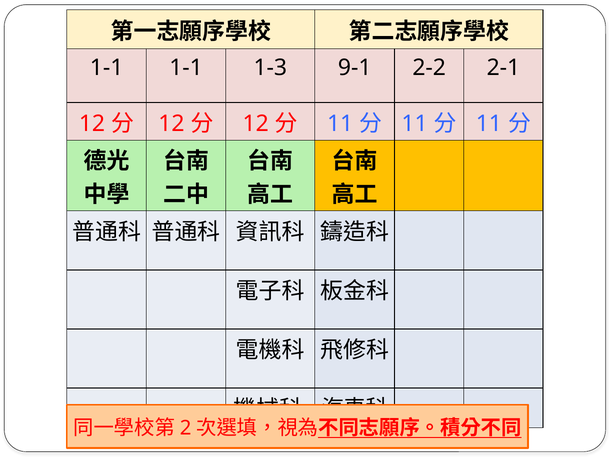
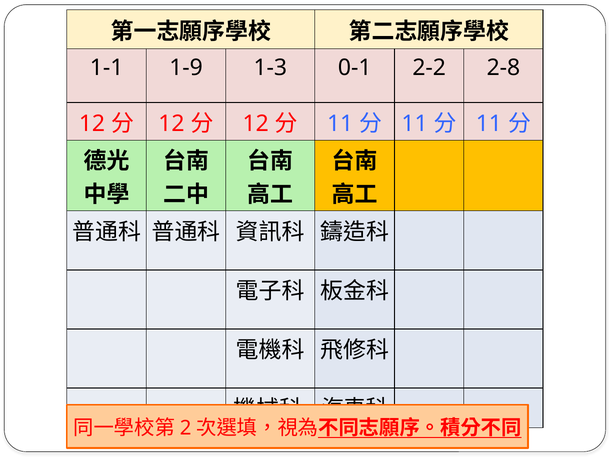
1-1 1-1: 1-1 -> 1-9
9-1: 9-1 -> 0-1
2-1: 2-1 -> 2-8
